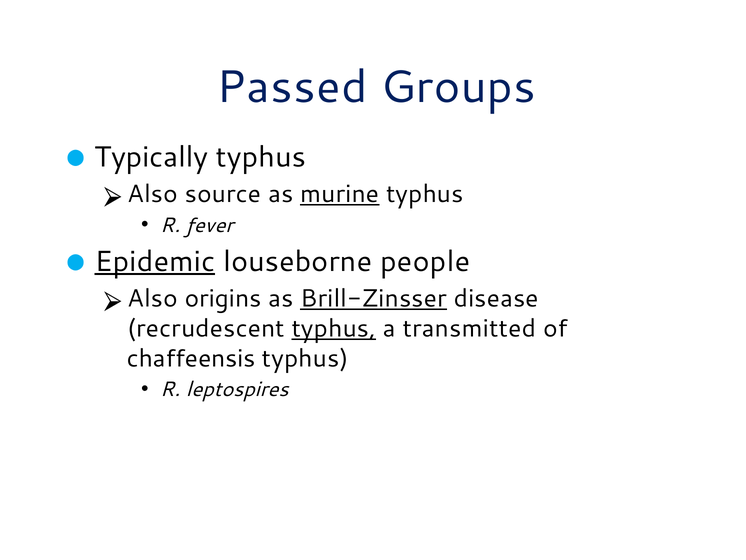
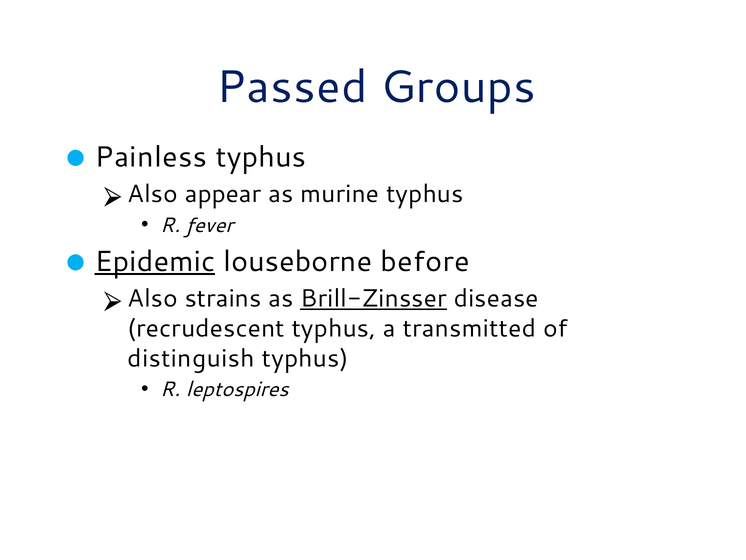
Typically: Typically -> Painless
source: source -> appear
murine underline: present -> none
people: people -> before
origins: origins -> strains
typhus at (334, 328) underline: present -> none
chaffeensis: chaffeensis -> distinguish
